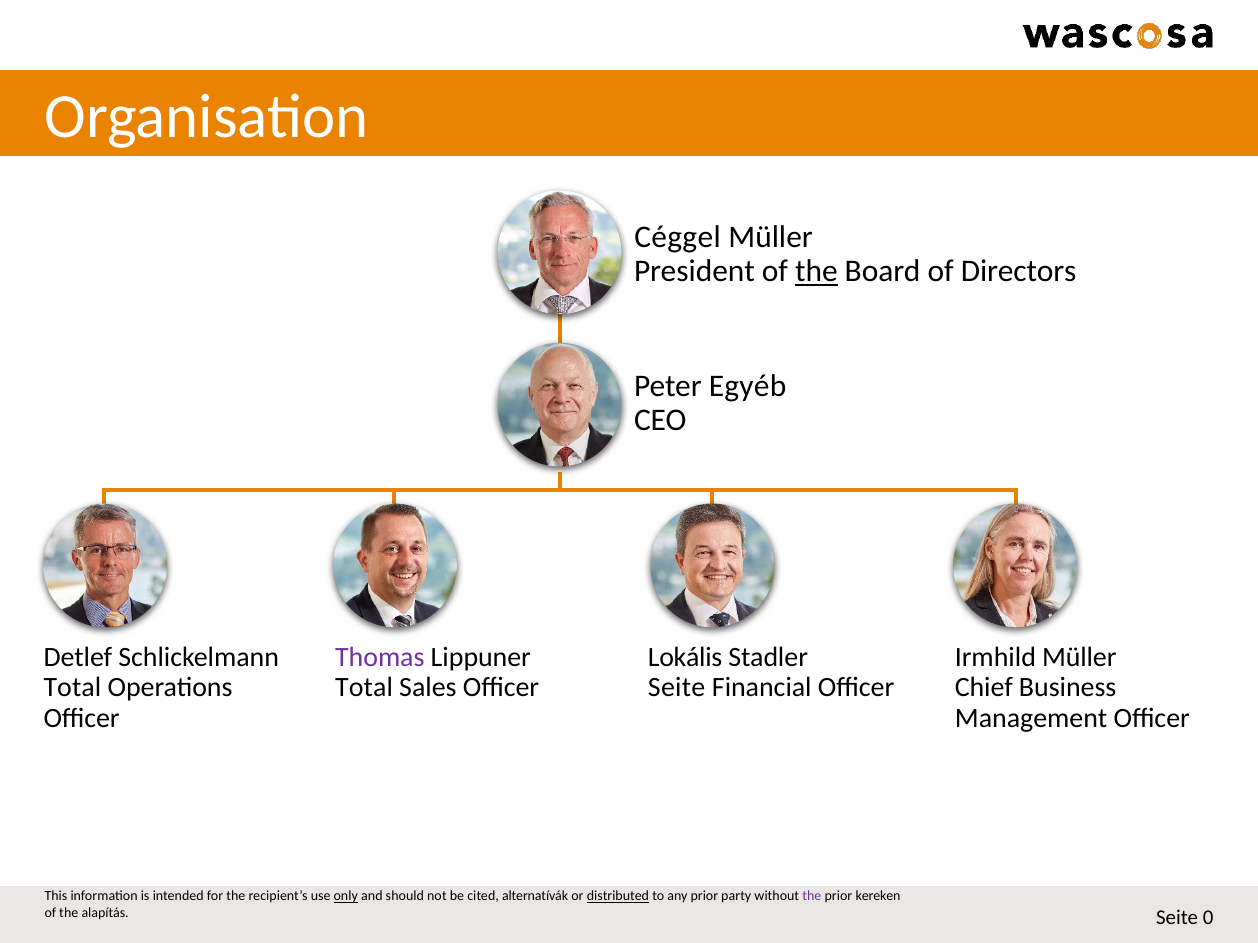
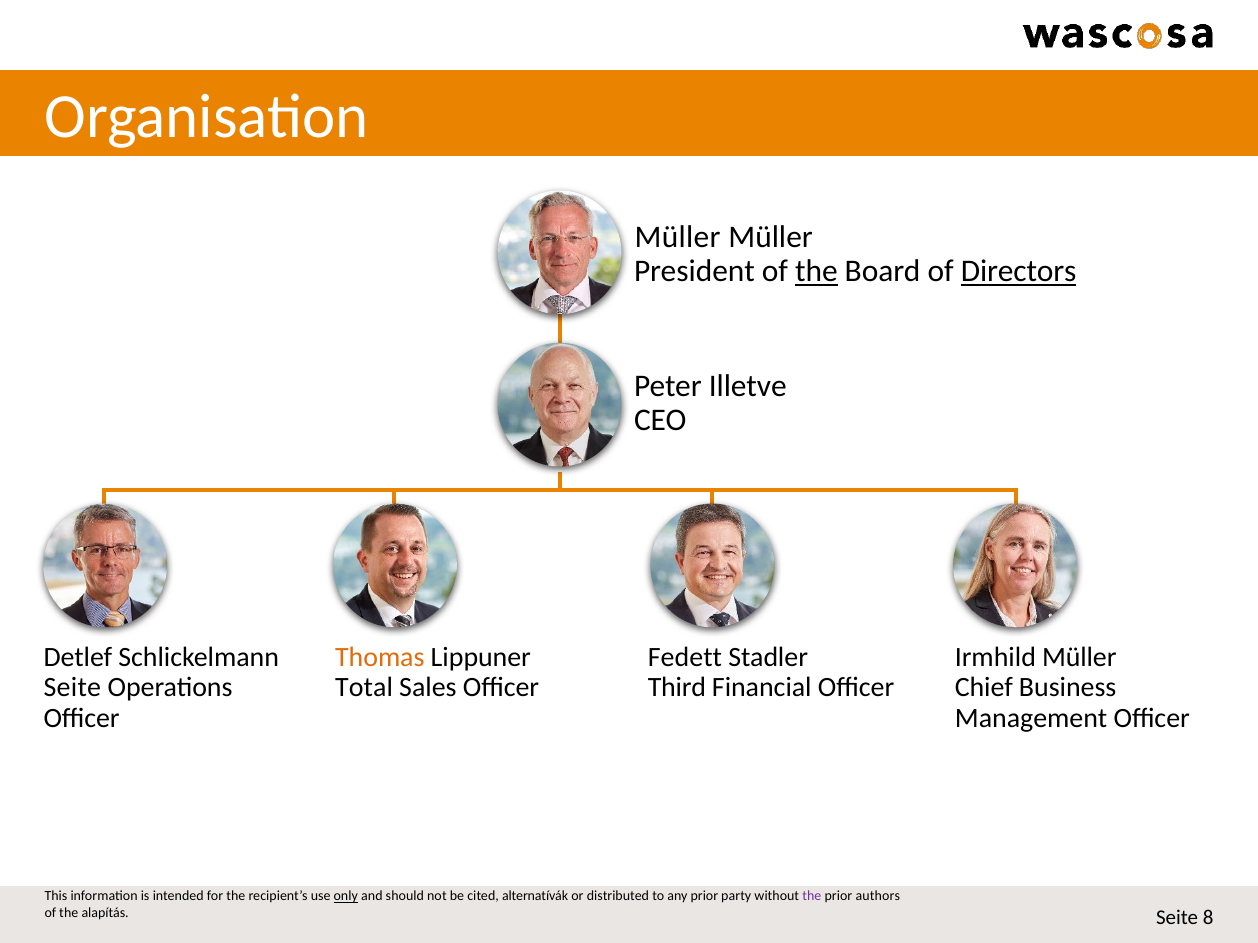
Céggel at (678, 237): Céggel -> Müller
Directors underline: none -> present
Egyéb: Egyéb -> Illetve
Lokális: Lokális -> Fedett
Thomas colour: purple -> orange
Total at (72, 688): Total -> Seite
Seite at (677, 688): Seite -> Third
distributed underline: present -> none
kereken: kereken -> authors
0: 0 -> 8
